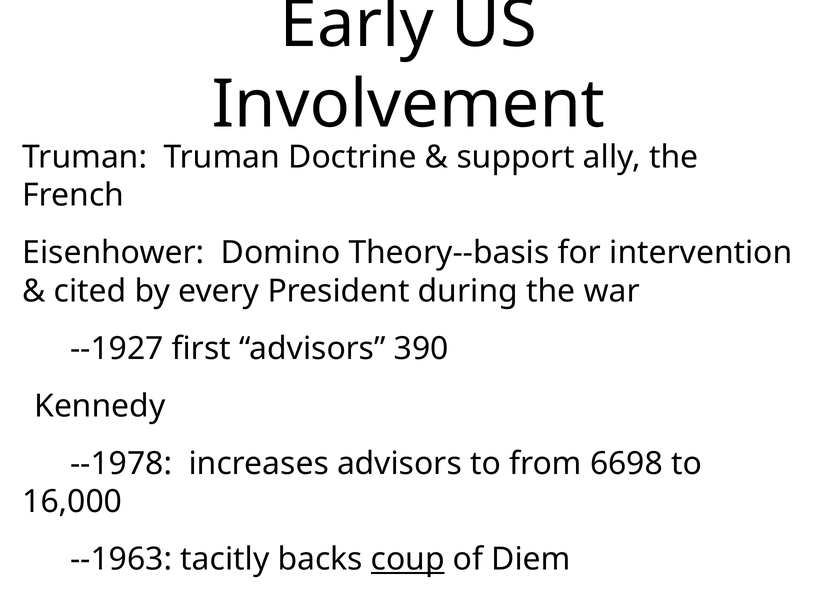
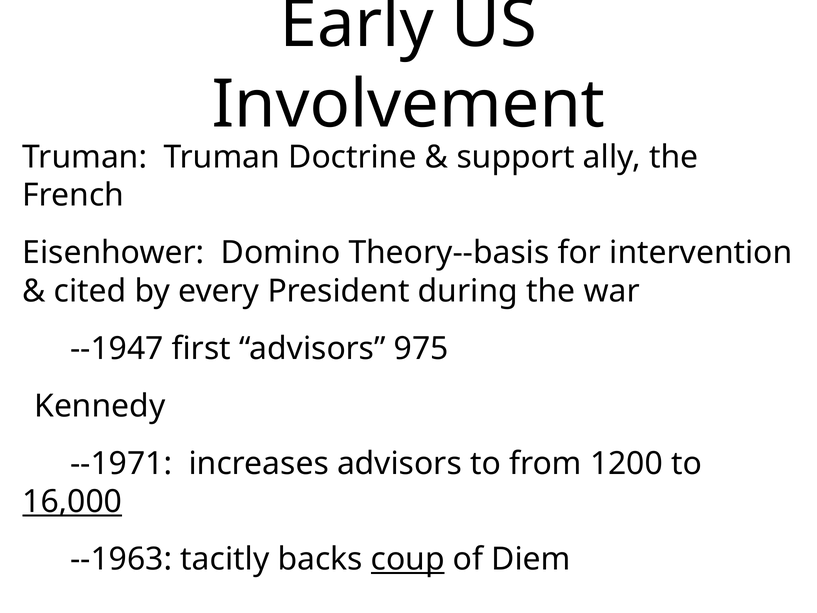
--1927: --1927 -> --1947
390: 390 -> 975
--1978: --1978 -> --1971
6698: 6698 -> 1200
16,000 underline: none -> present
